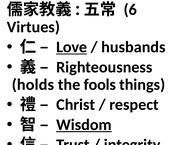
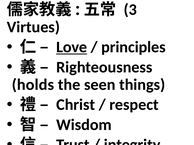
6: 6 -> 3
husbands: husbands -> principles
fools: fools -> seen
Wisdom underline: present -> none
